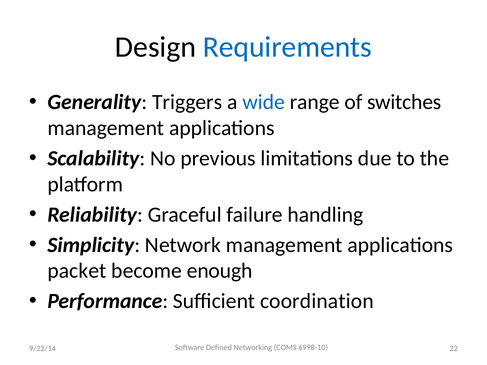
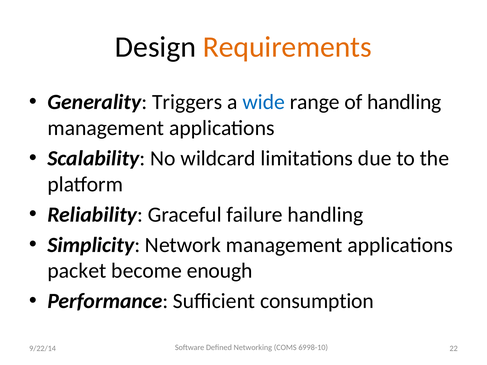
Requirements colour: blue -> orange
of switches: switches -> handling
previous: previous -> wildcard
coordination: coordination -> consumption
